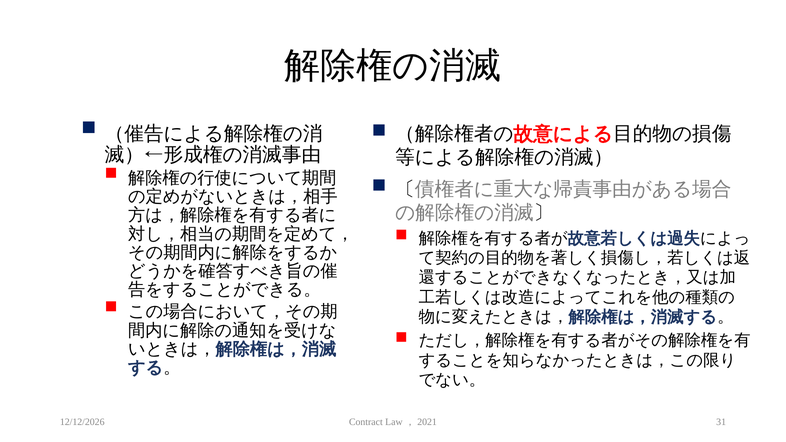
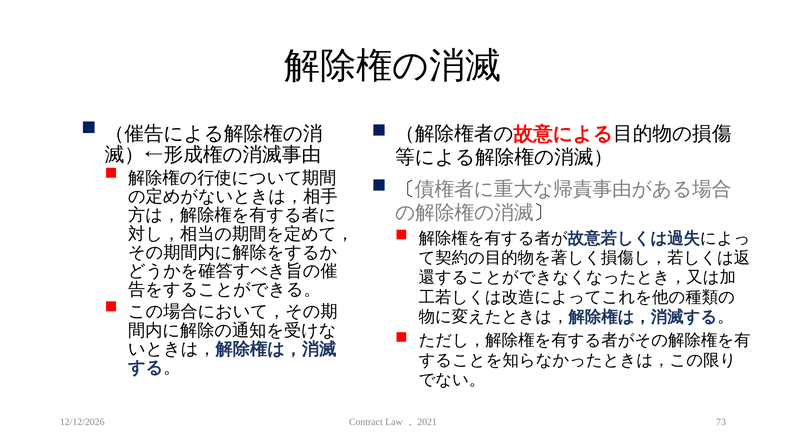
31: 31 -> 73
